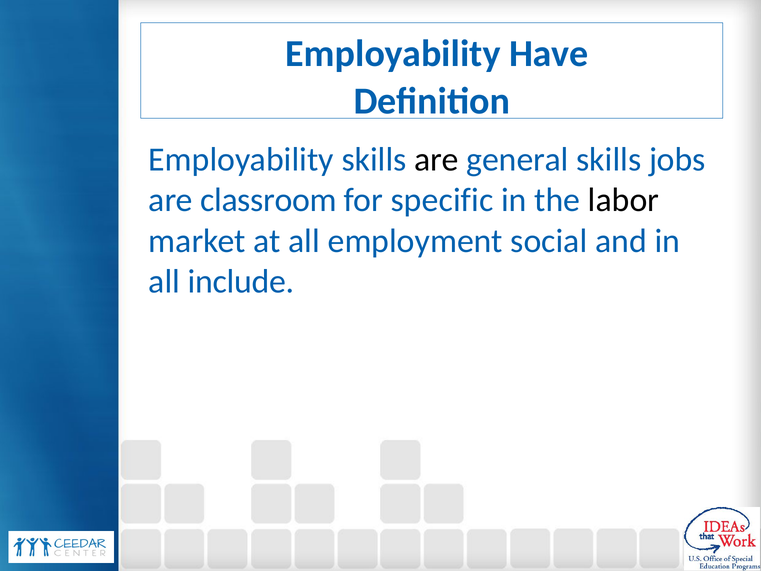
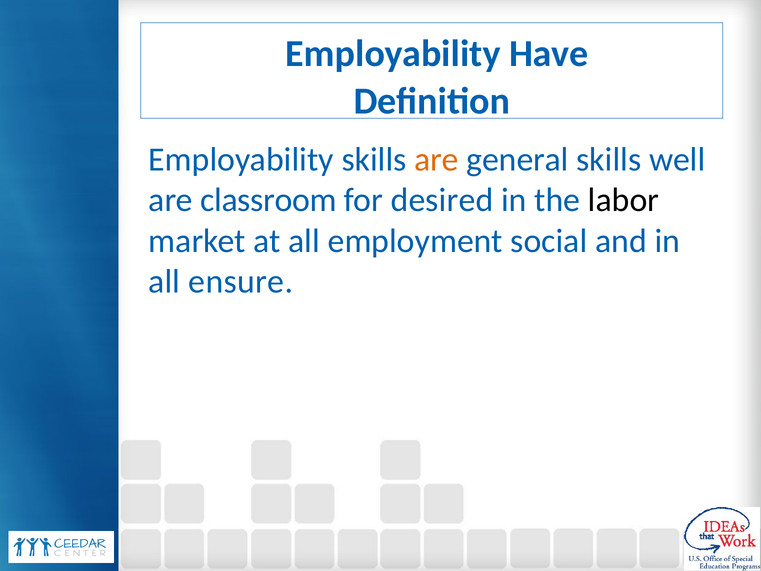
are at (437, 160) colour: black -> orange
jobs: jobs -> well
specific: specific -> desired
include: include -> ensure
